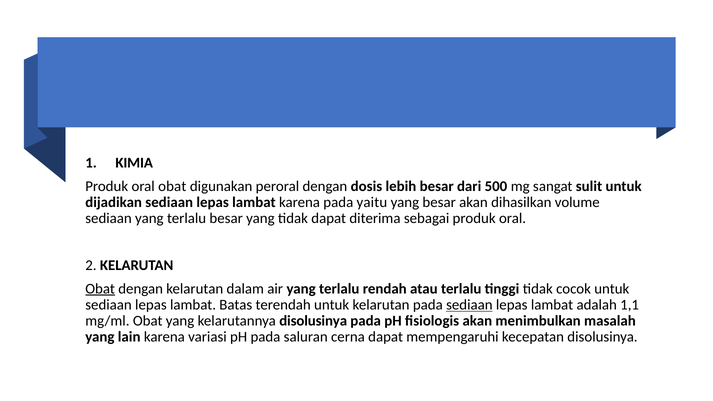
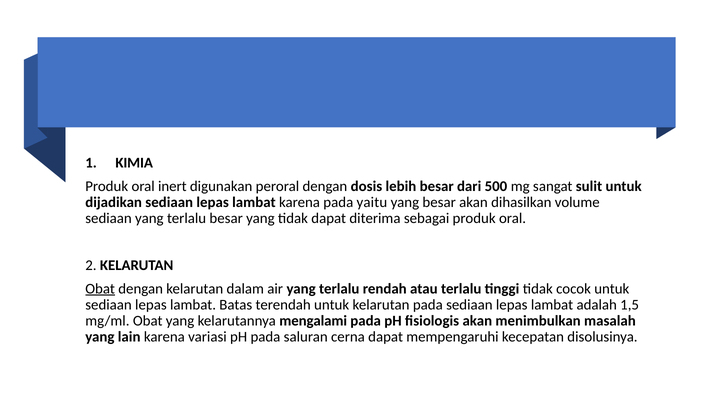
oral obat: obat -> inert
sediaan at (469, 305) underline: present -> none
1,1: 1,1 -> 1,5
kelarutannya disolusinya: disolusinya -> mengalami
